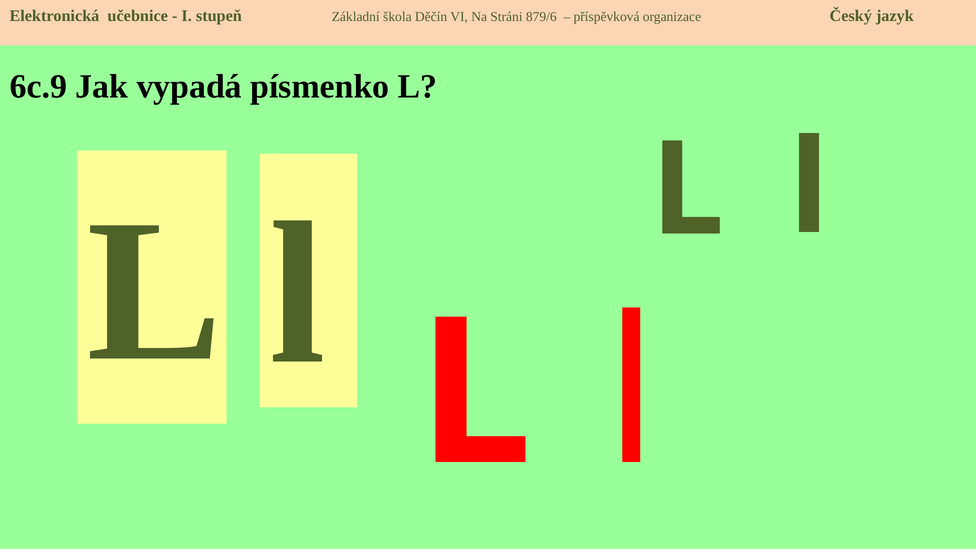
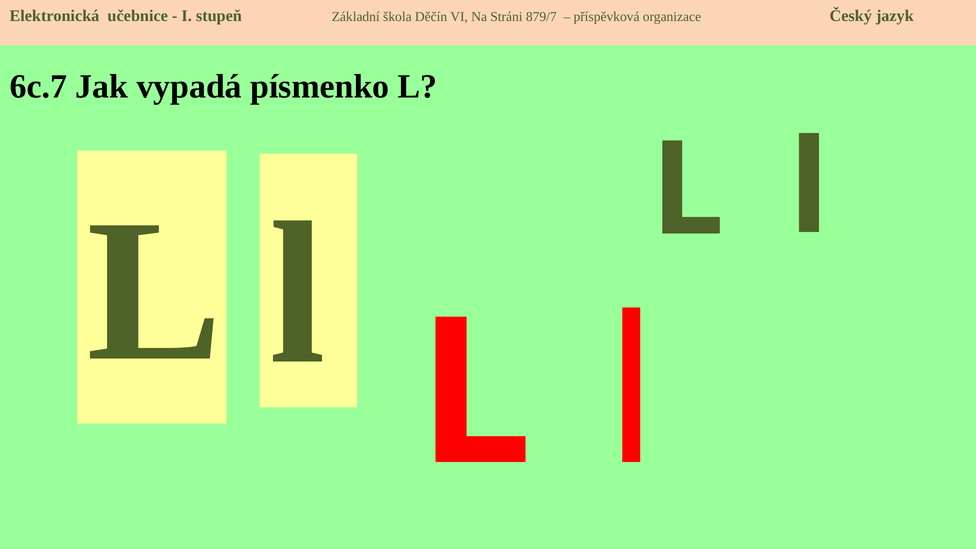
879/6: 879/6 -> 879/7
6c.9: 6c.9 -> 6c.7
